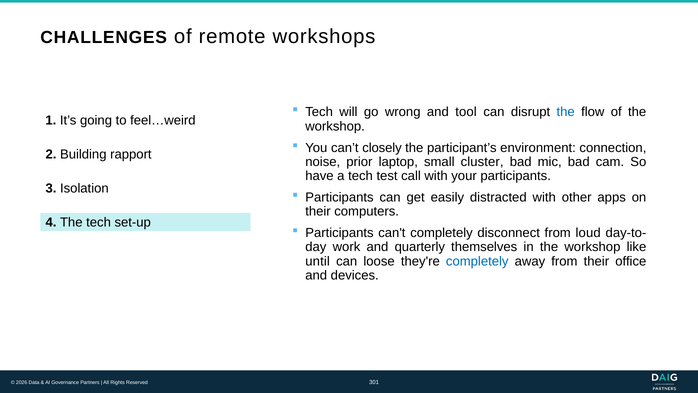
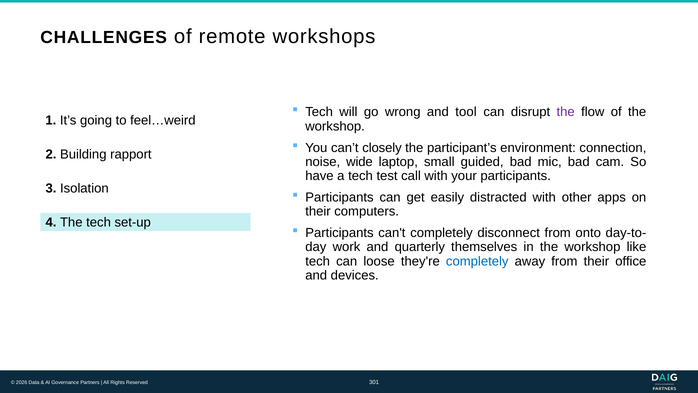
the at (566, 112) colour: blue -> purple
prior: prior -> wide
cluster: cluster -> guided
loud: loud -> onto
until at (318, 261): until -> tech
